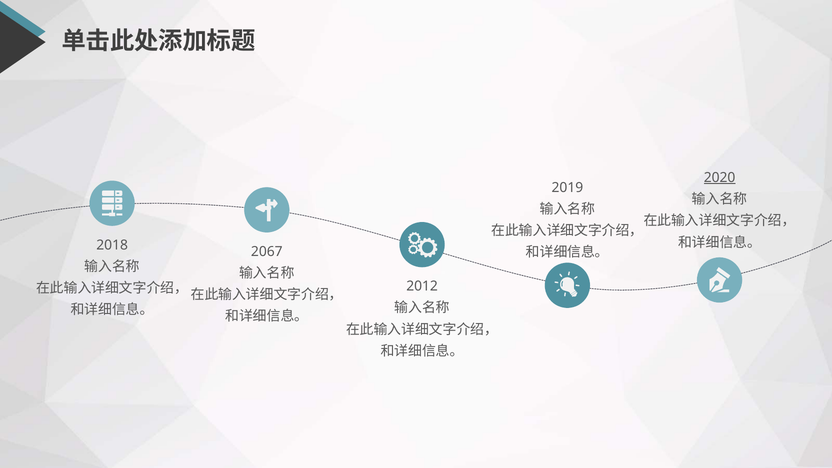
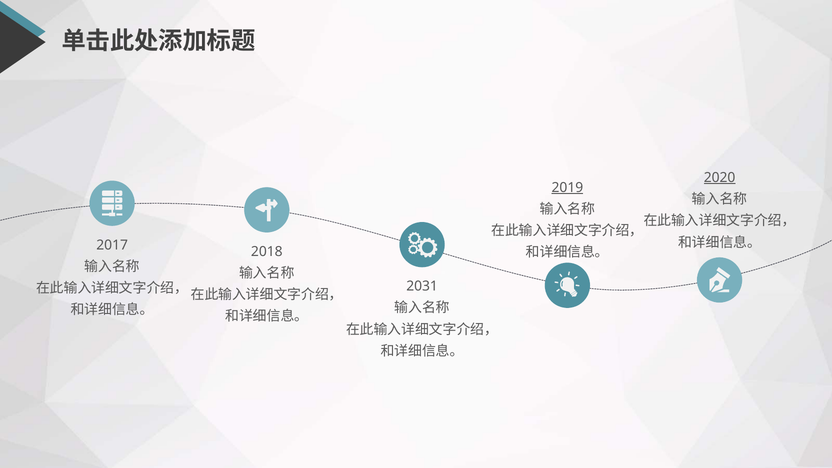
2019 underline: none -> present
2018: 2018 -> 2017
2067: 2067 -> 2018
2012: 2012 -> 2031
